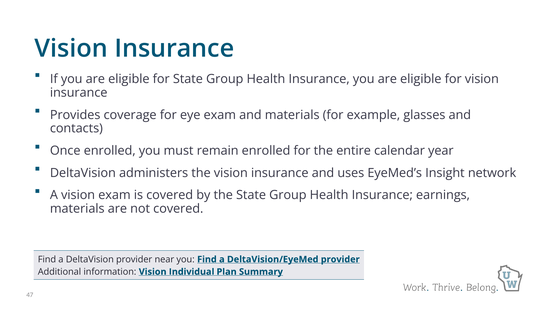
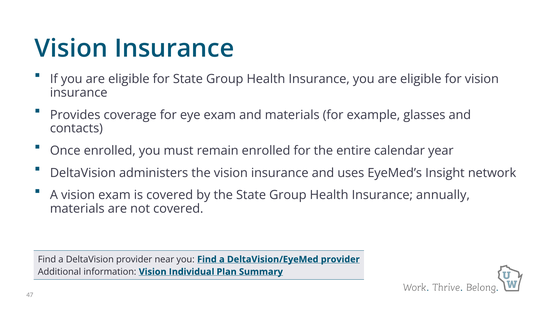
earnings: earnings -> annually
